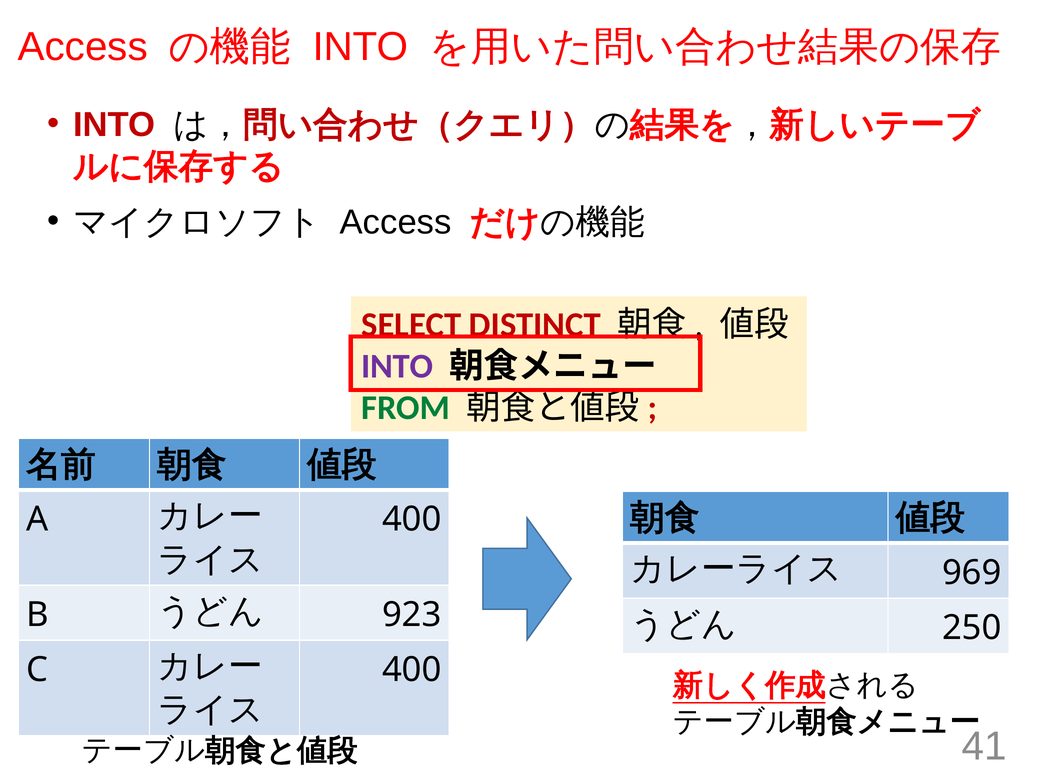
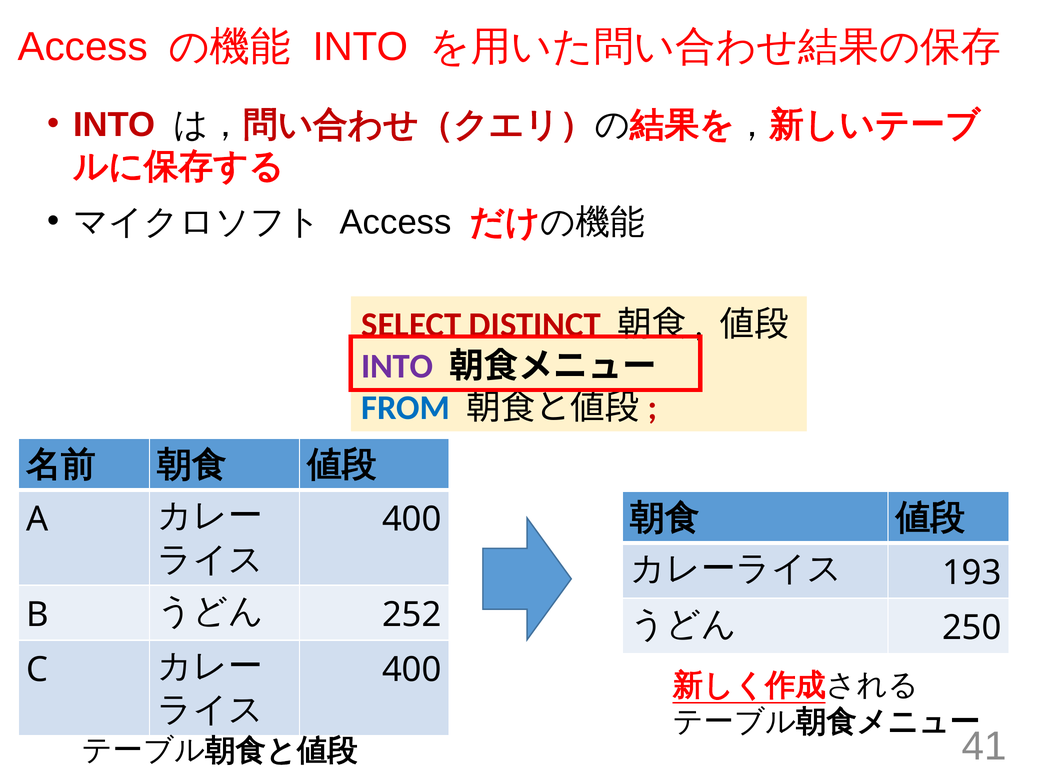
FROM colour: green -> blue
969: 969 -> 193
923: 923 -> 252
